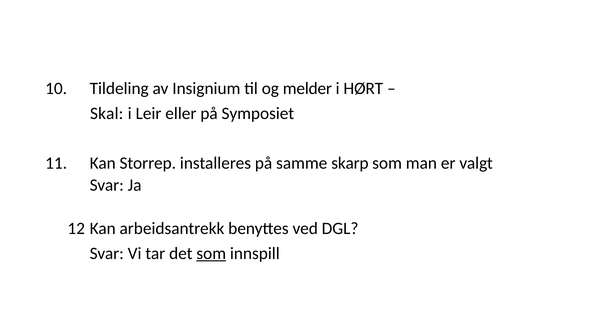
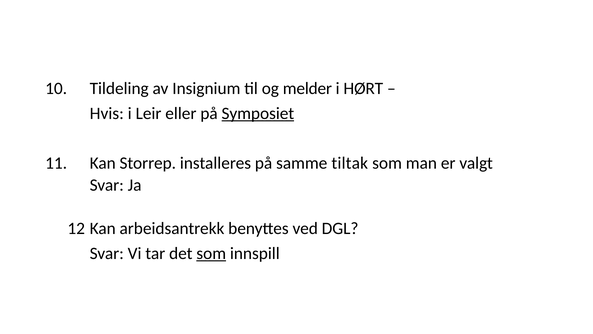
Skal: Skal -> Hvis
Symposiet underline: none -> present
skarp: skarp -> tiltak
